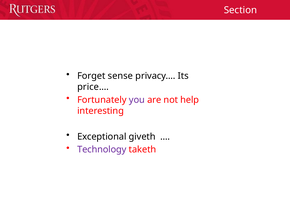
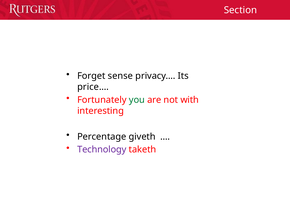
you colour: purple -> green
help: help -> with
Exceptional: Exceptional -> Percentage
